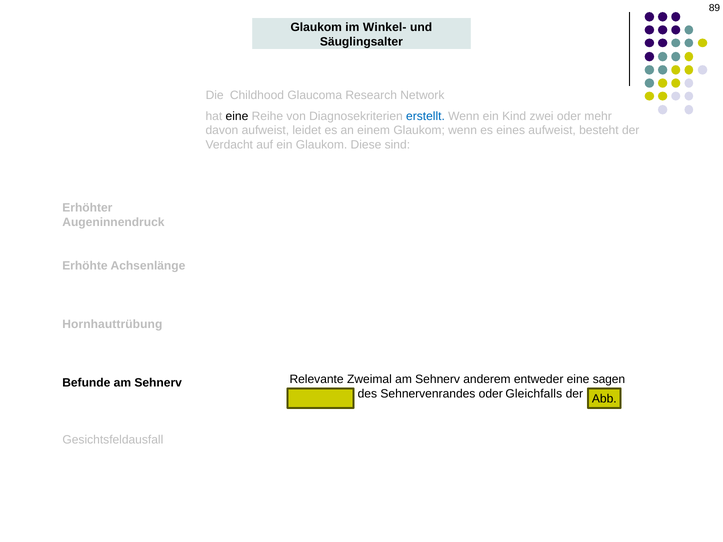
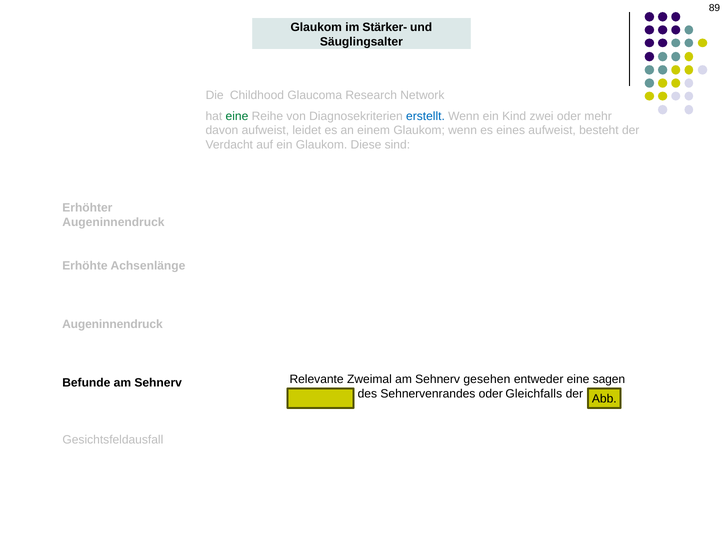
Winkel-: Winkel- -> Stärker-
eine at (237, 116) colour: black -> green
Hornhauttrübung at (112, 325): Hornhauttrübung -> Augeninnendruck
anderem: anderem -> gesehen
